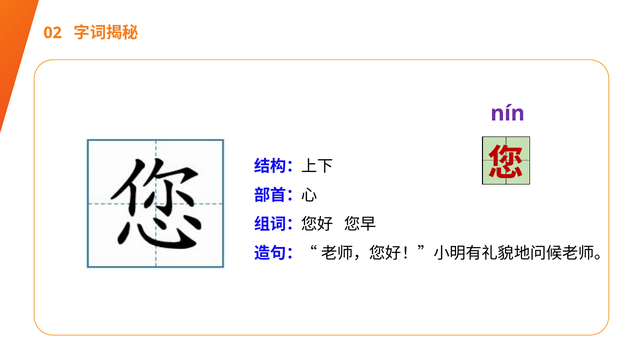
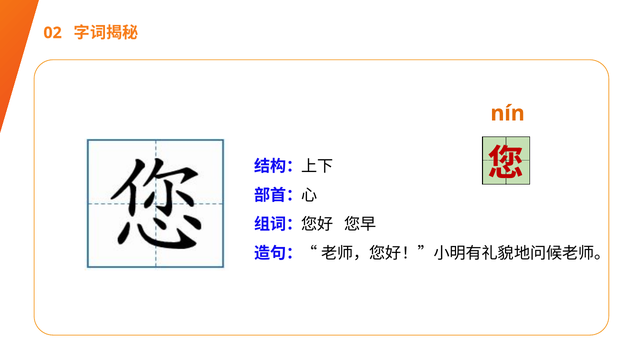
nín colour: purple -> orange
